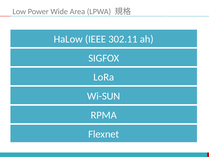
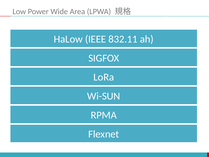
302.11: 302.11 -> 832.11
